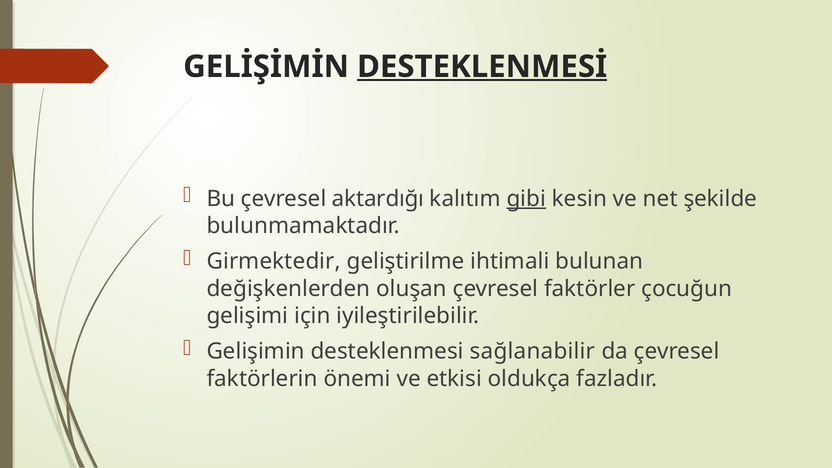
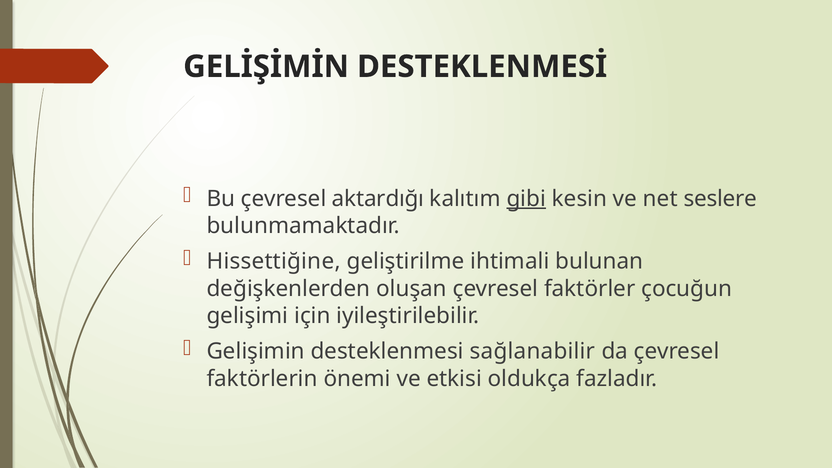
DESTEKLENMESİ underline: present -> none
şekilde: şekilde -> seslere
Girmektedir: Girmektedir -> Hissettiğine
